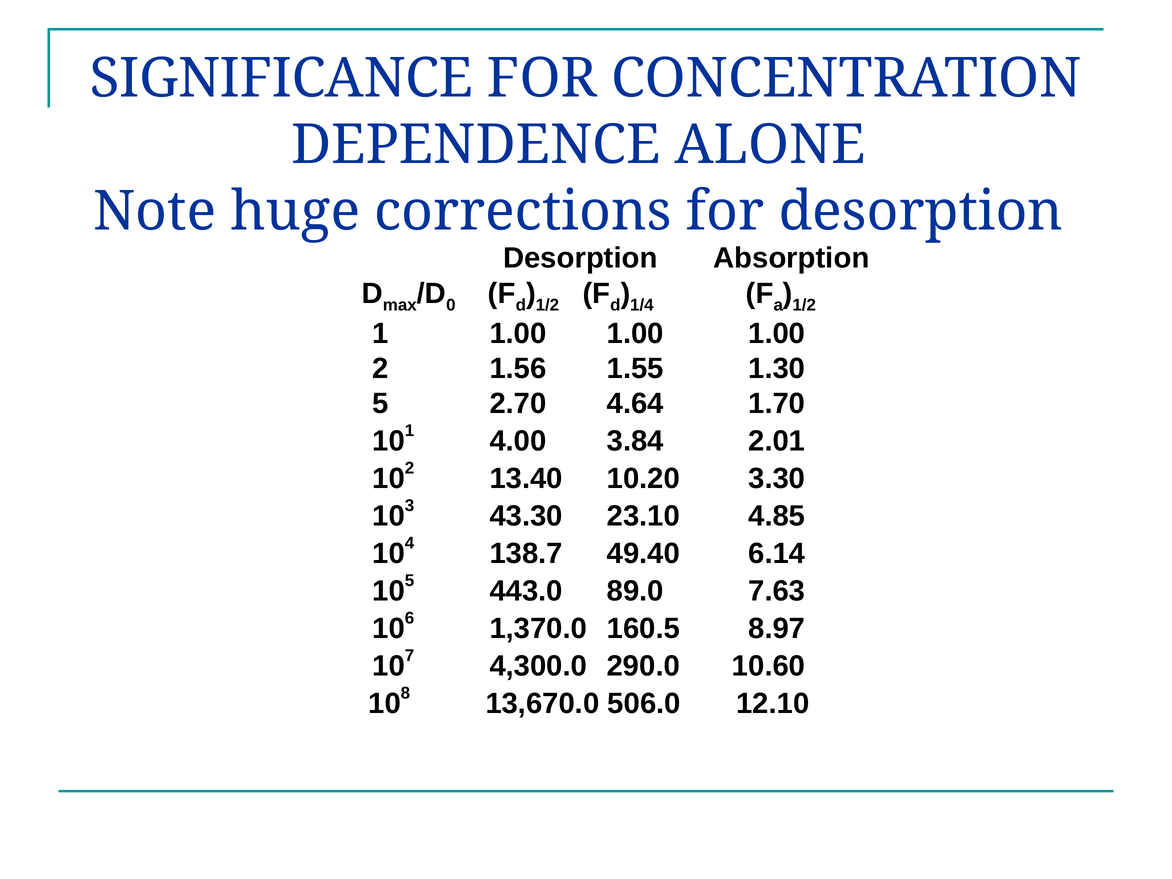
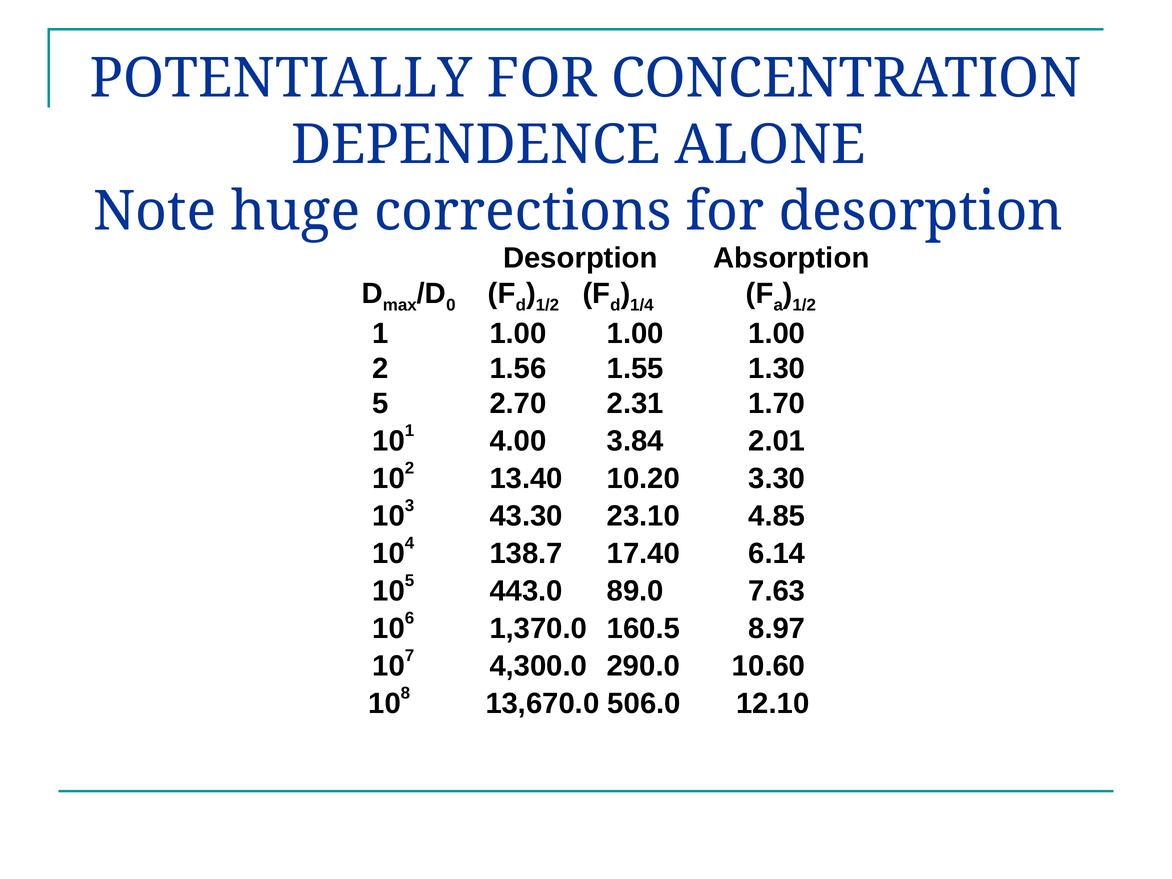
SIGNIFICANCE: SIGNIFICANCE -> POTENTIALLY
4.64: 4.64 -> 2.31
49.40: 49.40 -> 17.40
